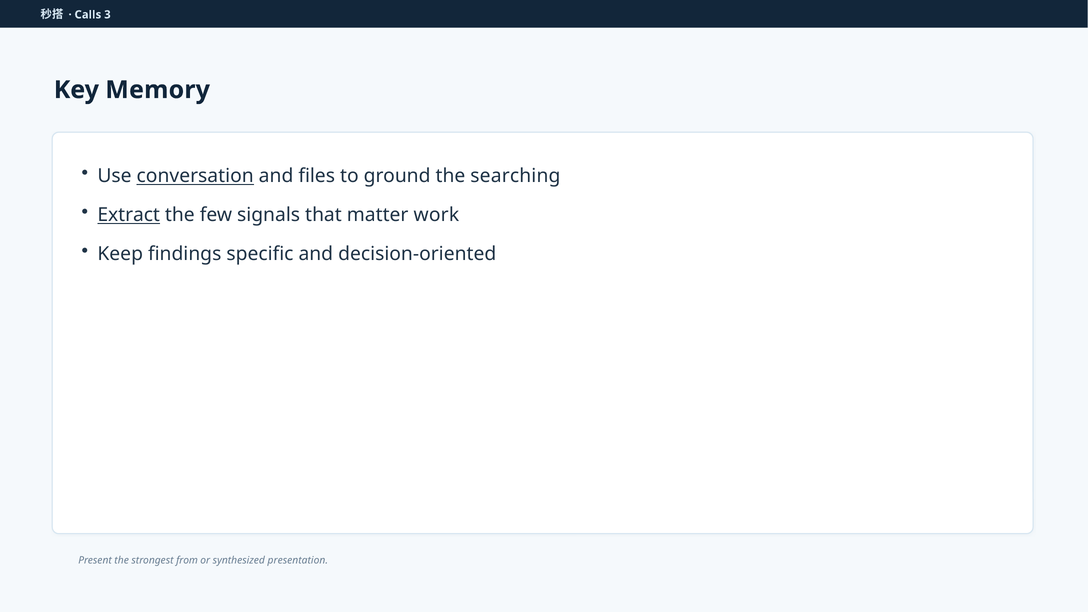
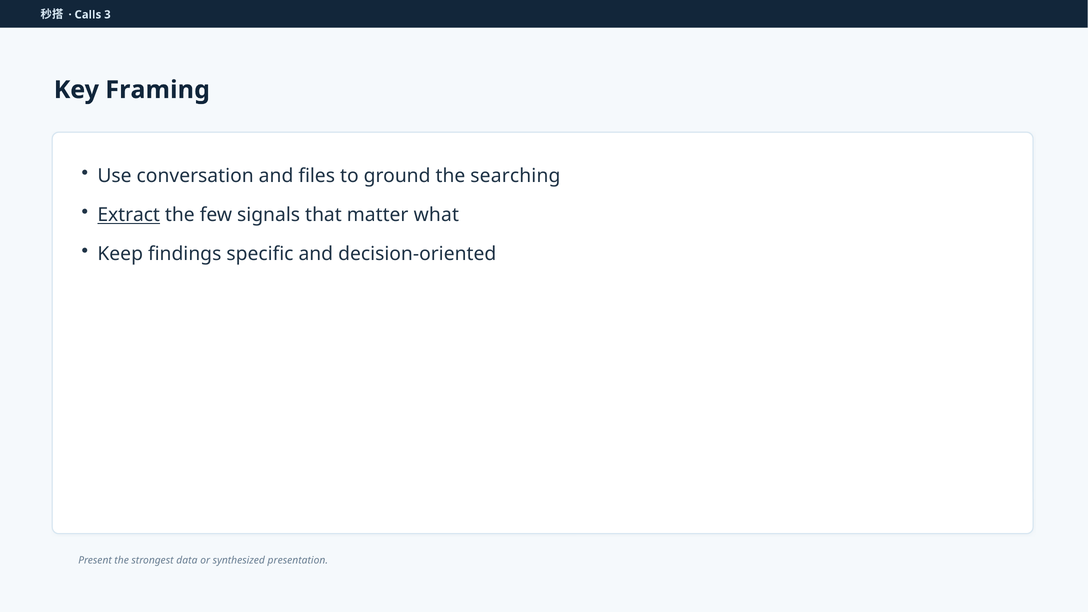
Memory: Memory -> Framing
conversation underline: present -> none
work: work -> what
from: from -> data
